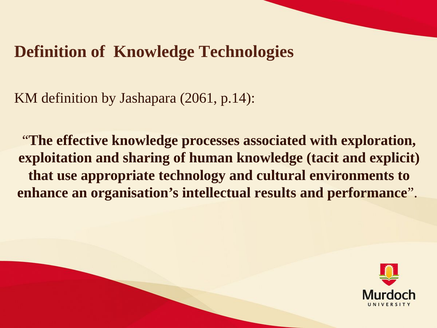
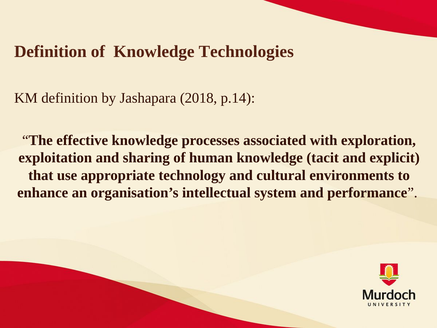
2061: 2061 -> 2018
results: results -> system
